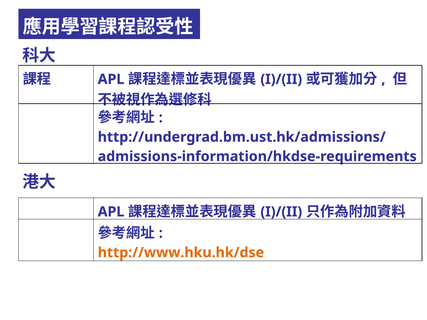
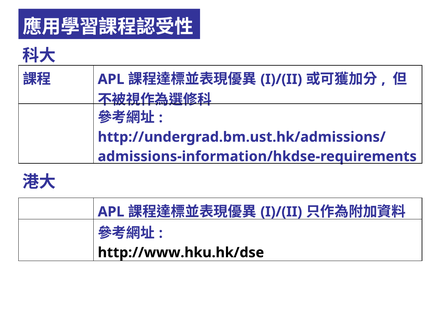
http://www.hku.hk/dse colour: orange -> black
